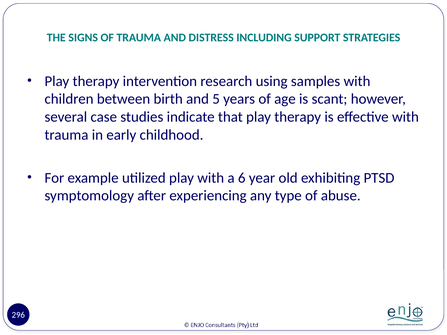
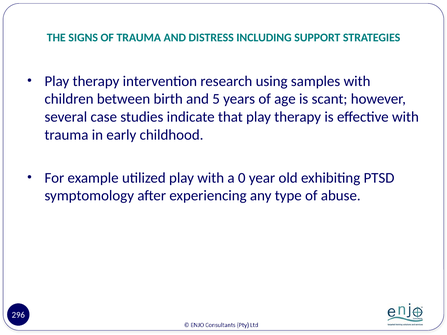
6: 6 -> 0
